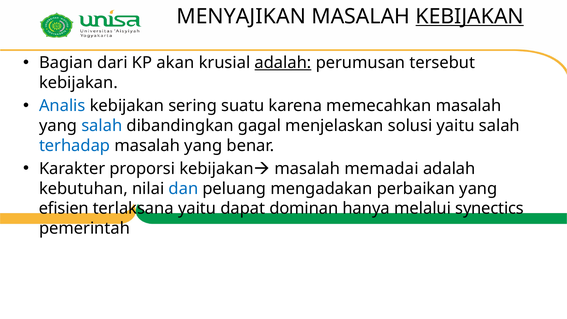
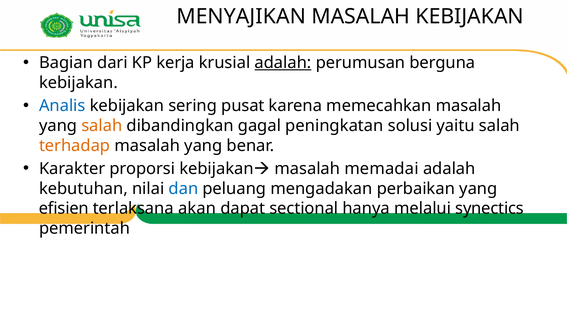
KEBIJAKAN at (470, 16) underline: present -> none
akan: akan -> kerja
tersebut: tersebut -> berguna
suatu: suatu -> pusat
salah at (102, 126) colour: blue -> orange
menjelaskan: menjelaskan -> peningkatan
terhadap colour: blue -> orange
terlaksana yaitu: yaitu -> akan
dominan: dominan -> sectional
